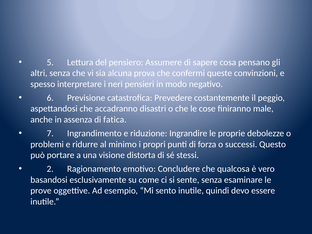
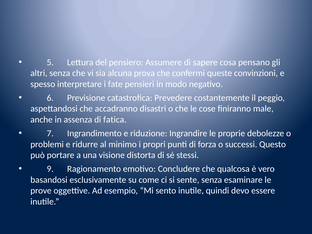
neri: neri -> fate
2: 2 -> 9
